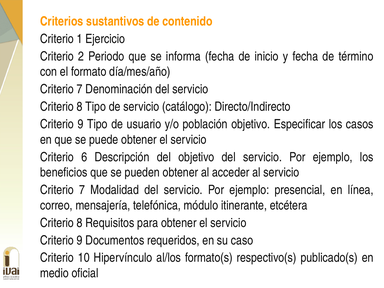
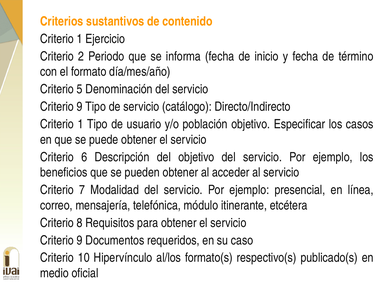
7 at (80, 89): 7 -> 5
8 at (80, 107): 8 -> 9
9 at (80, 124): 9 -> 1
